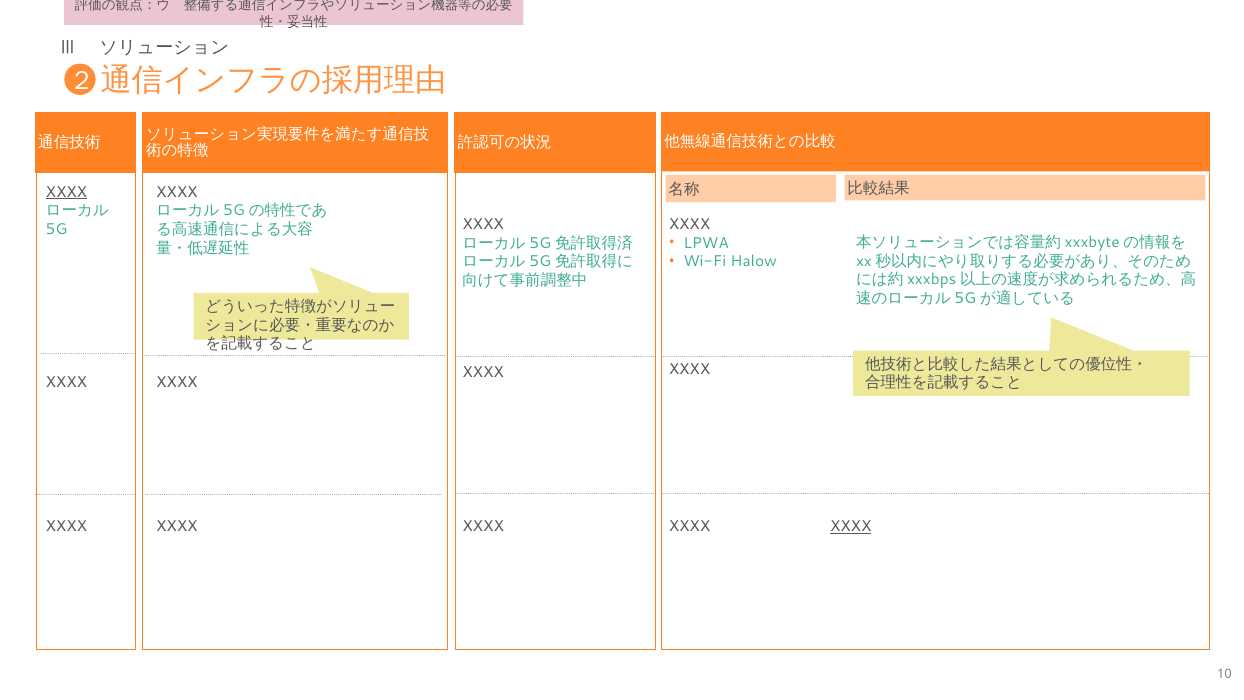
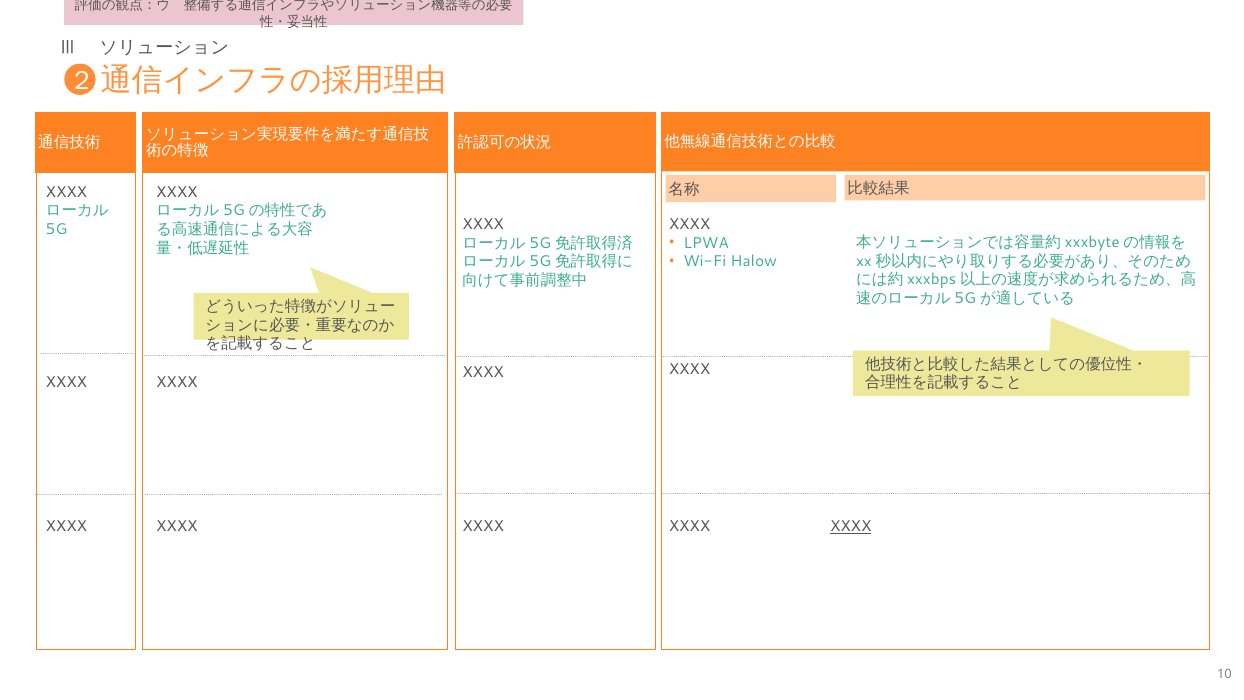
XXXX at (66, 192) underline: present -> none
